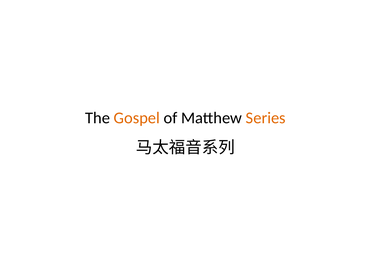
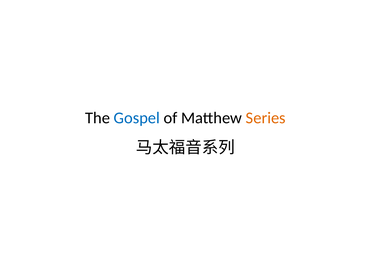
Gospel colour: orange -> blue
